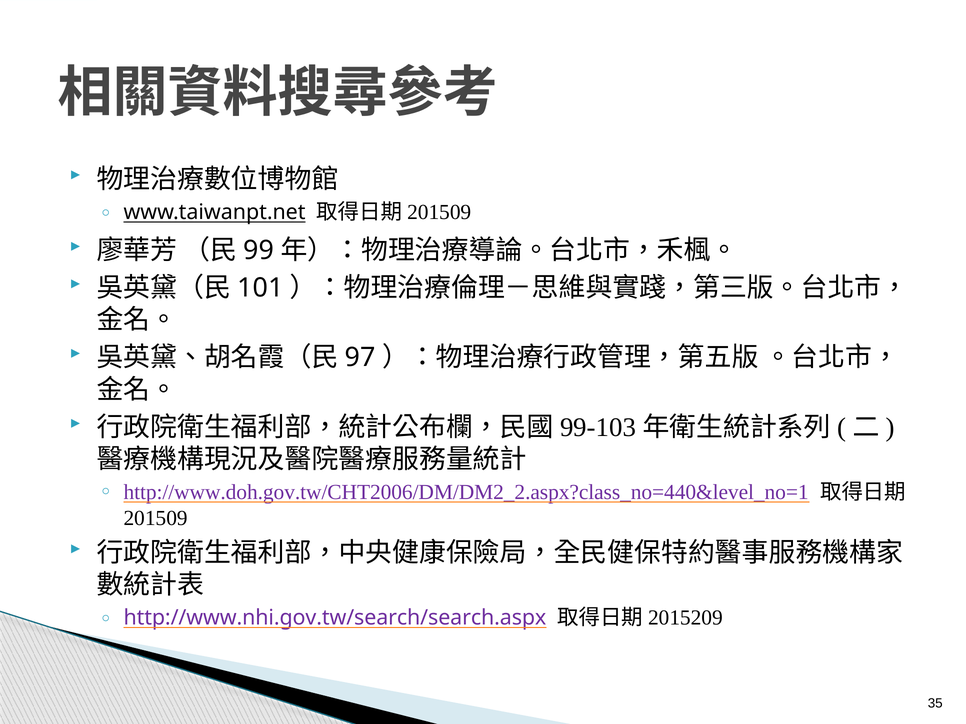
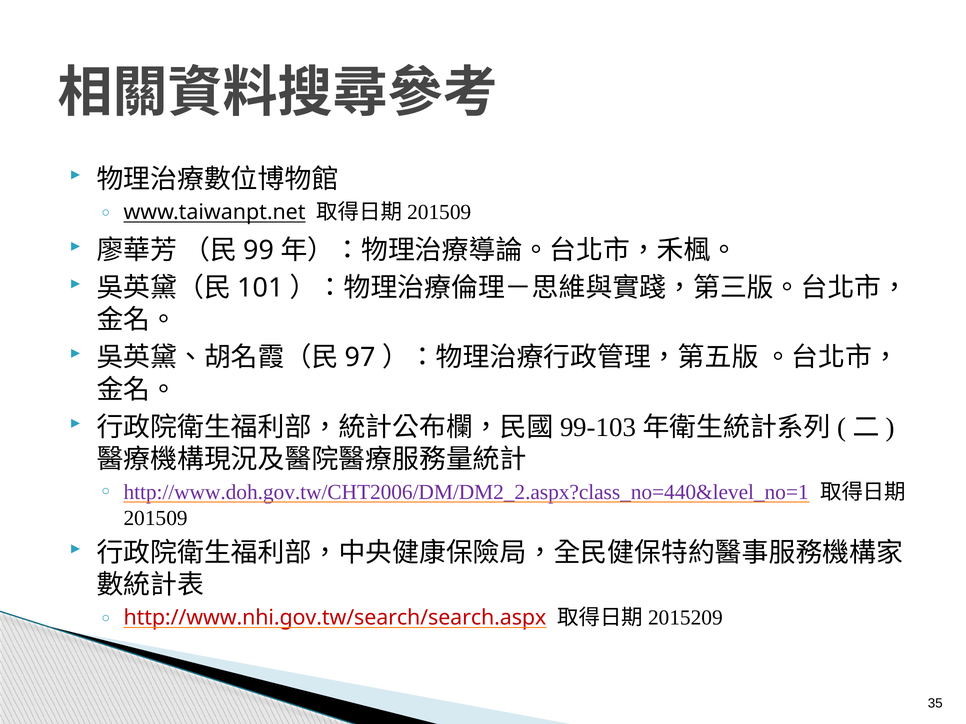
http://www.nhi.gov.tw/search/search.aspx colour: purple -> red
